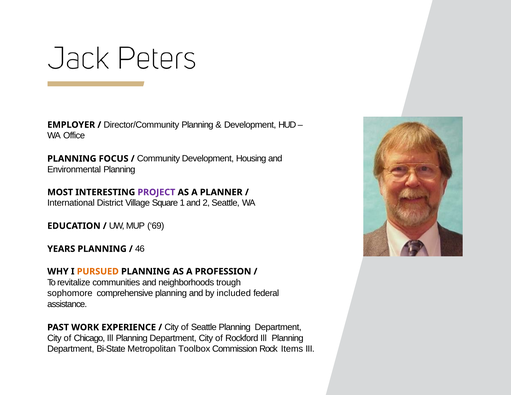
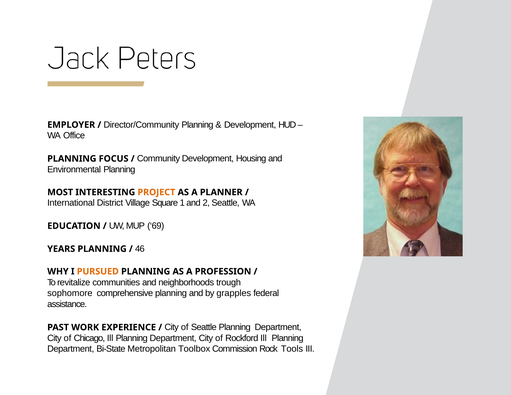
PROJECT colour: purple -> orange
included: included -> grapples
Items: Items -> Tools
